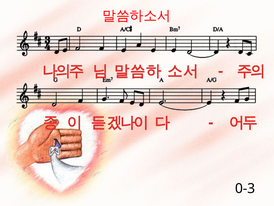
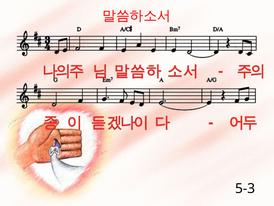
0-3: 0-3 -> 5-3
